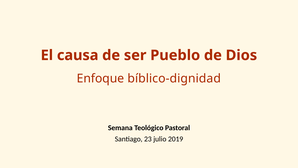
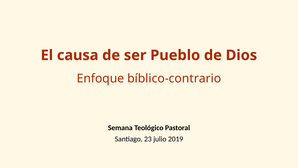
bíblico-dignidad: bíblico-dignidad -> bíblico-contrario
